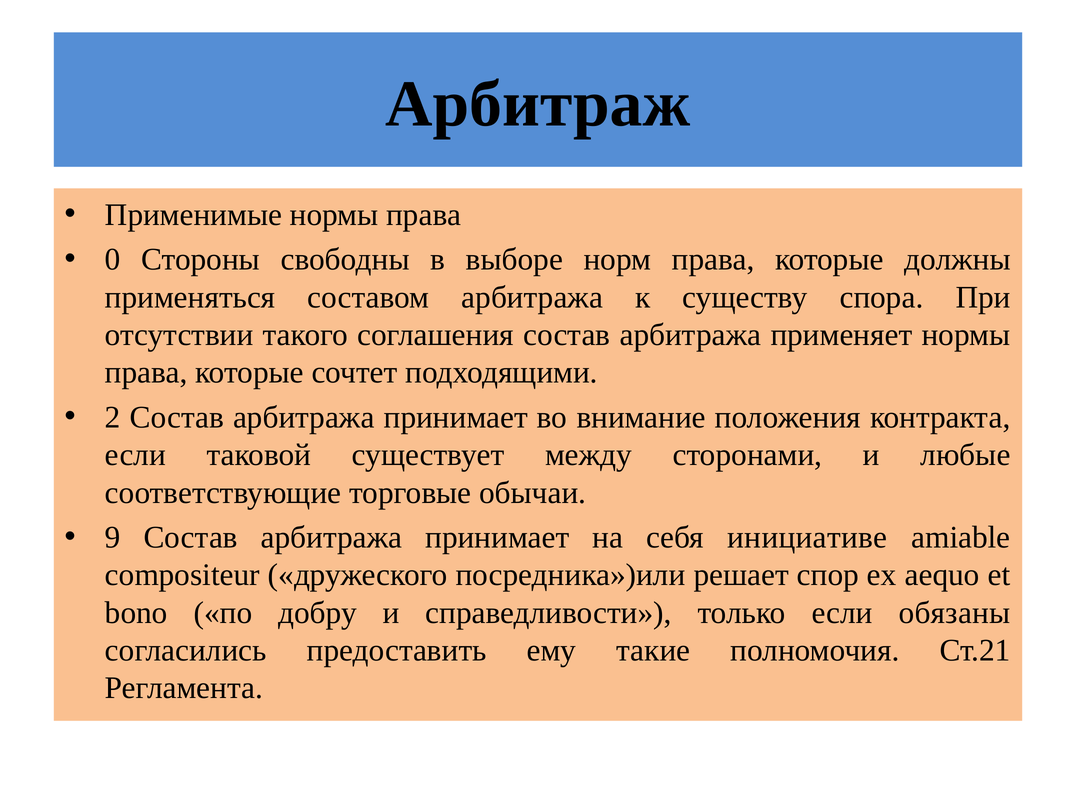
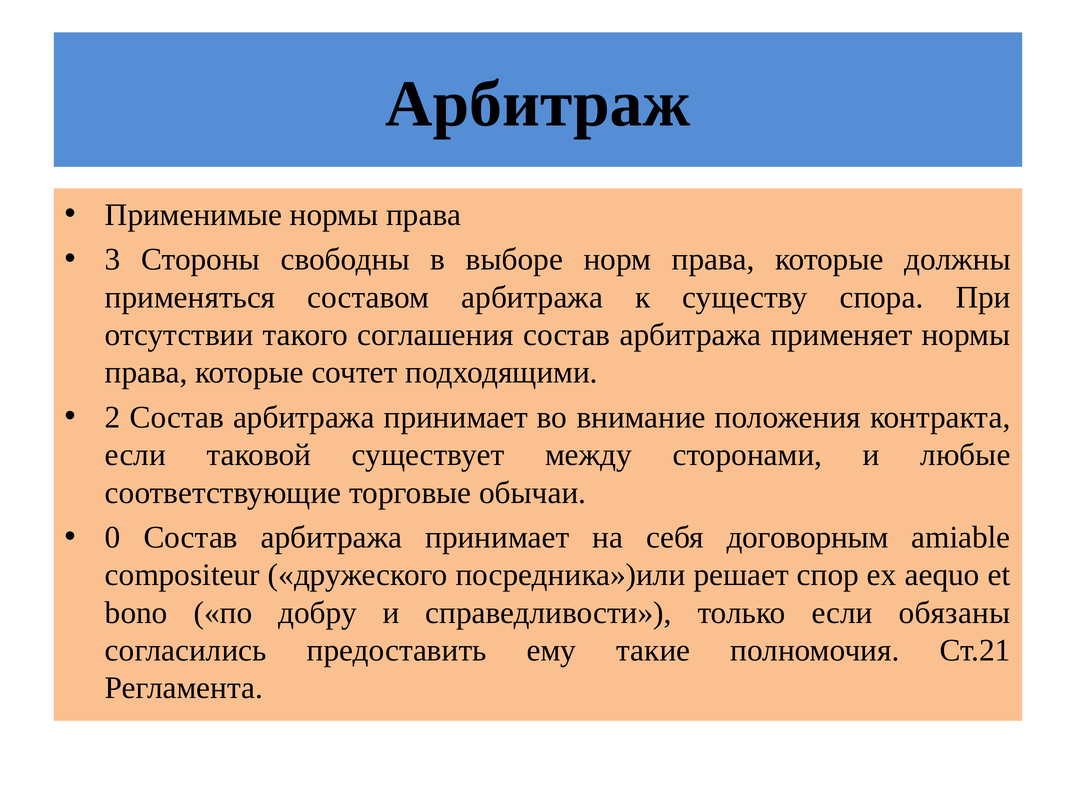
0: 0 -> 3
9: 9 -> 0
инициативе: инициативе -> договорным
